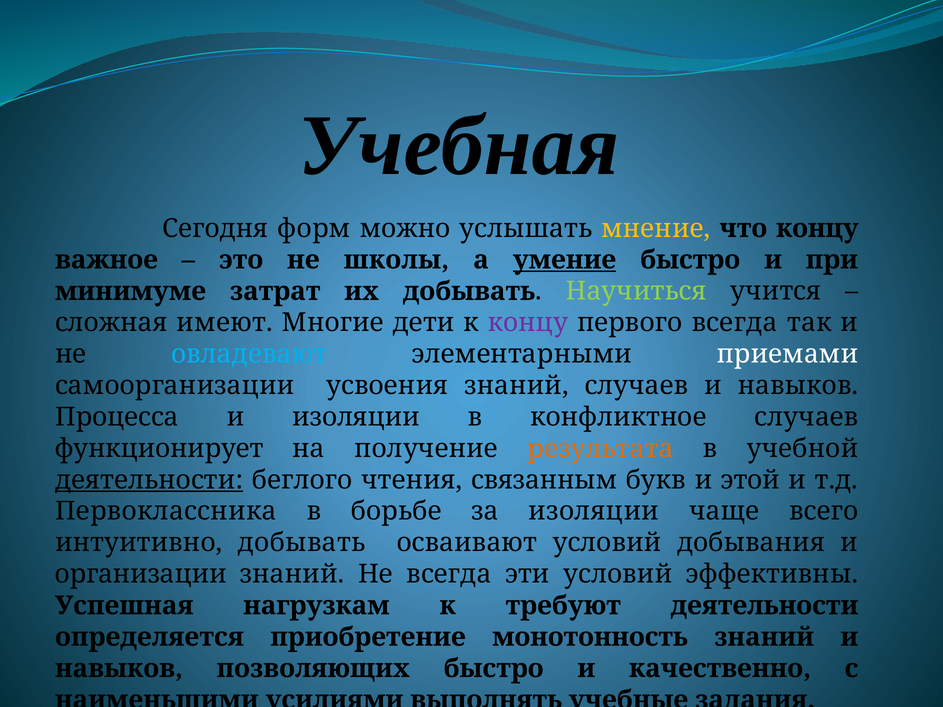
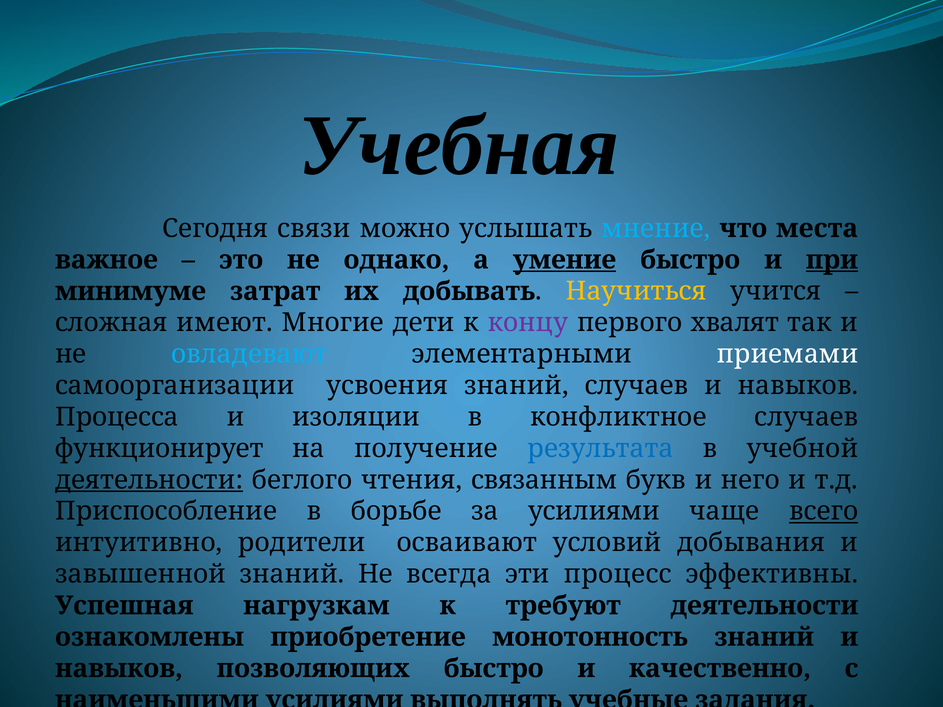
форм: форм -> связи
мнение colour: yellow -> light blue
что концу: концу -> места
школы: школы -> однако
при underline: none -> present
Научиться colour: light green -> yellow
первого всегда: всегда -> хвалят
результата colour: orange -> blue
этой: этой -> него
Первоклассника: Первоклассника -> Приспособление
за изоляции: изоляции -> усилиями
всего underline: none -> present
интуитивно добывать: добывать -> родители
организации: организации -> завышенной
эти условий: условий -> процесс
определяется: определяется -> ознакомлены
